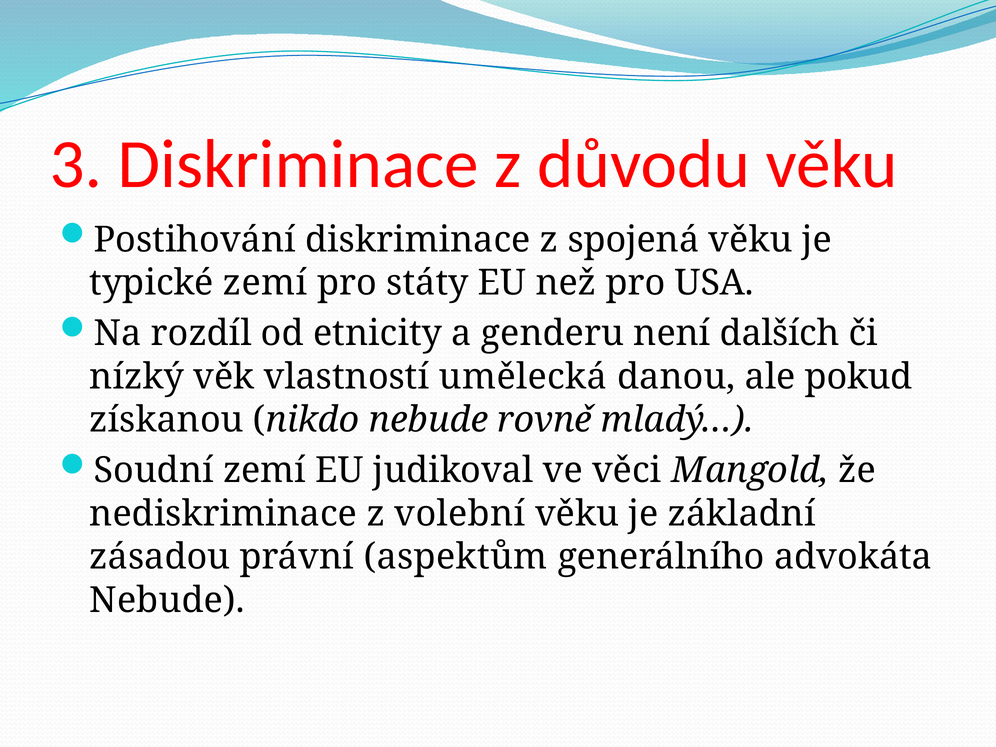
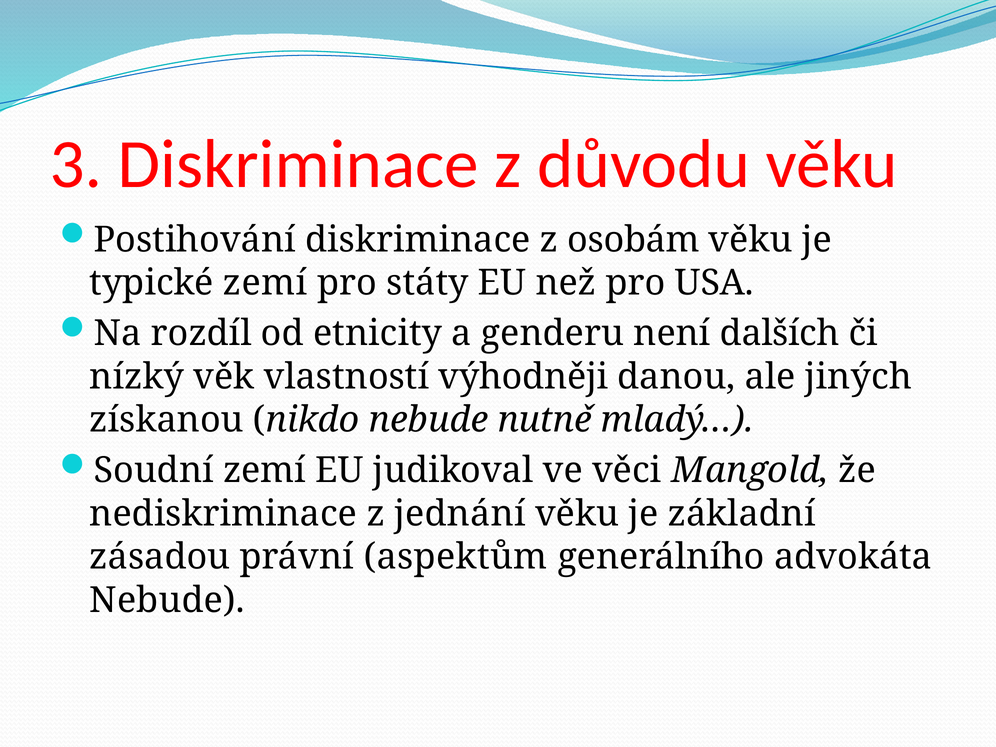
spojená: spojená -> osobám
umělecká: umělecká -> výhodněji
pokud: pokud -> jiných
rovně: rovně -> nutně
volební: volební -> jednání
